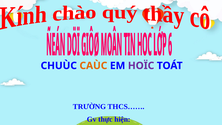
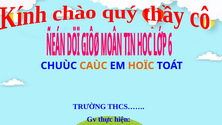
HOÏC colour: purple -> orange
